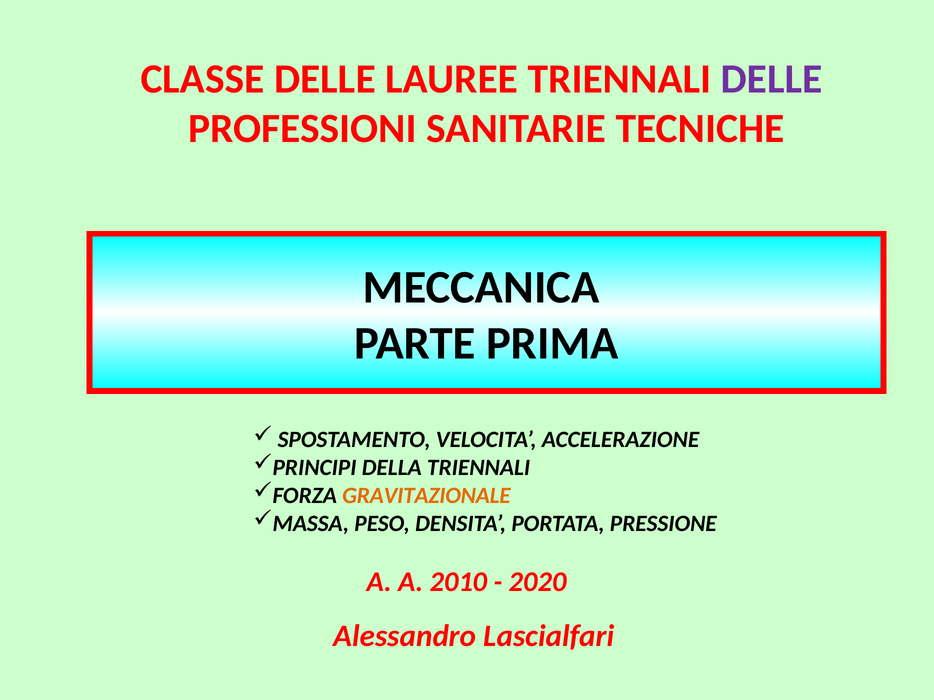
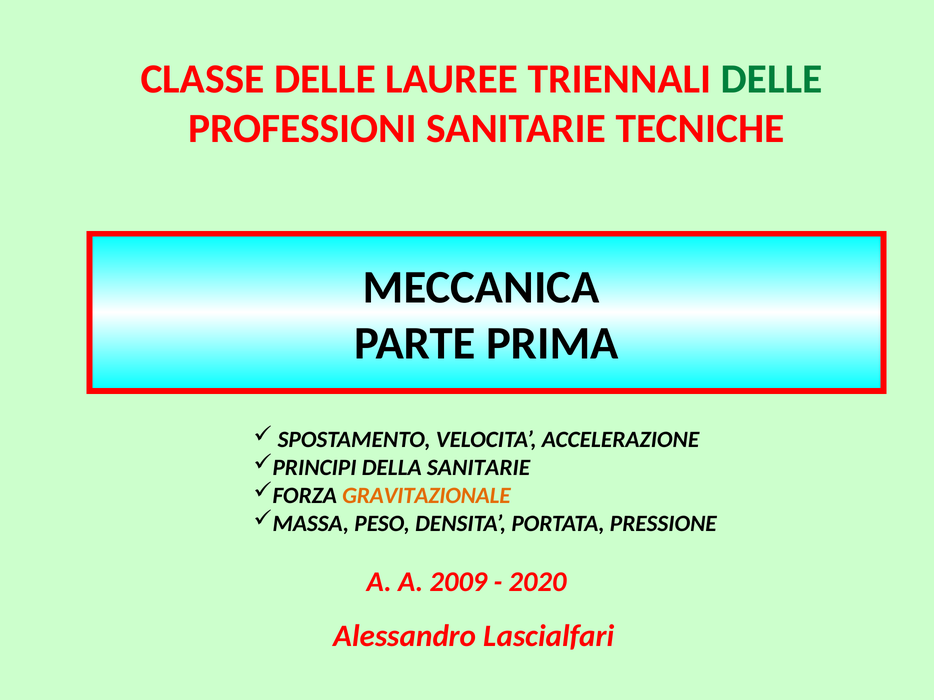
DELLE at (772, 79) colour: purple -> green
DELLA TRIENNALI: TRIENNALI -> SANITARIE
2010: 2010 -> 2009
